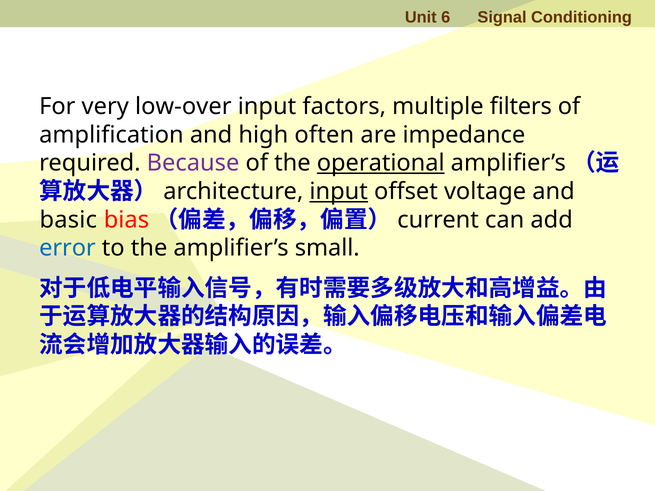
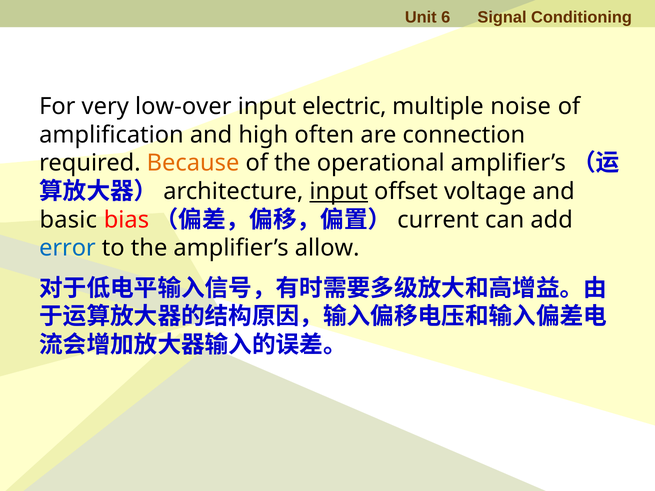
factors: factors -> electric
filters: filters -> noise
impedance: impedance -> connection
Because colour: purple -> orange
operational underline: present -> none
small: small -> allow
